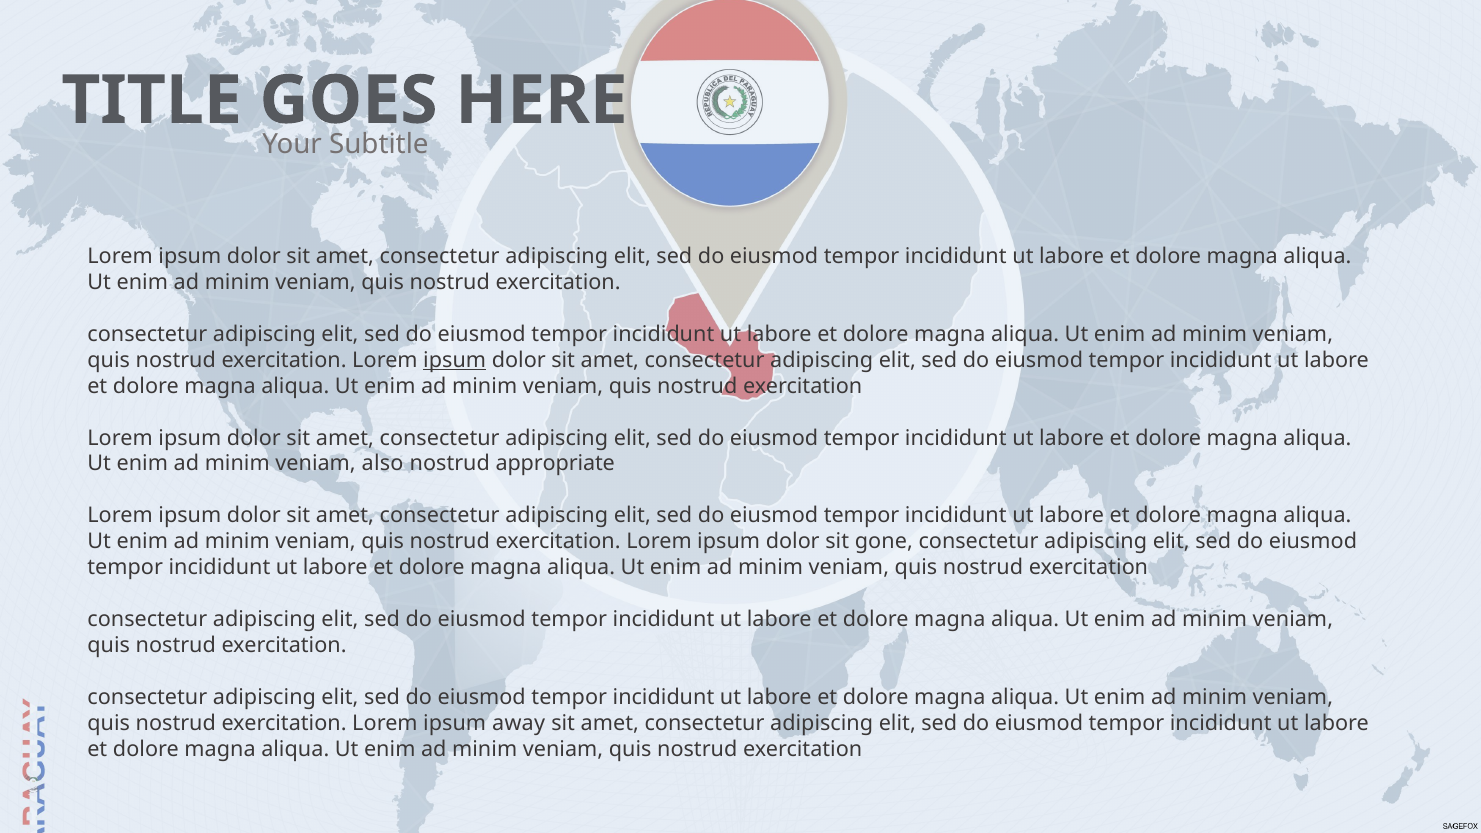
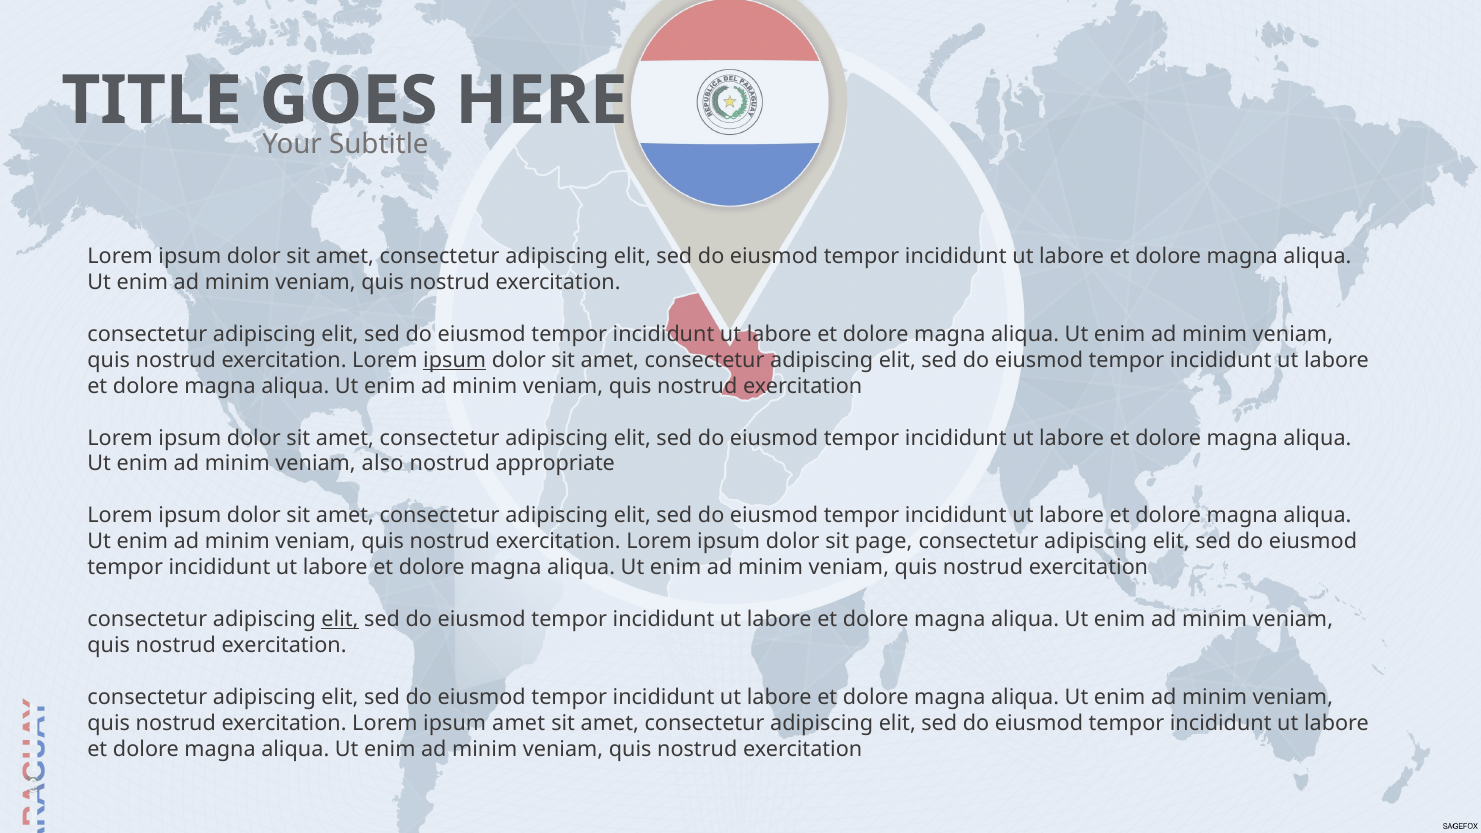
gone: gone -> page
elit at (340, 619) underline: none -> present
ipsum away: away -> amet
